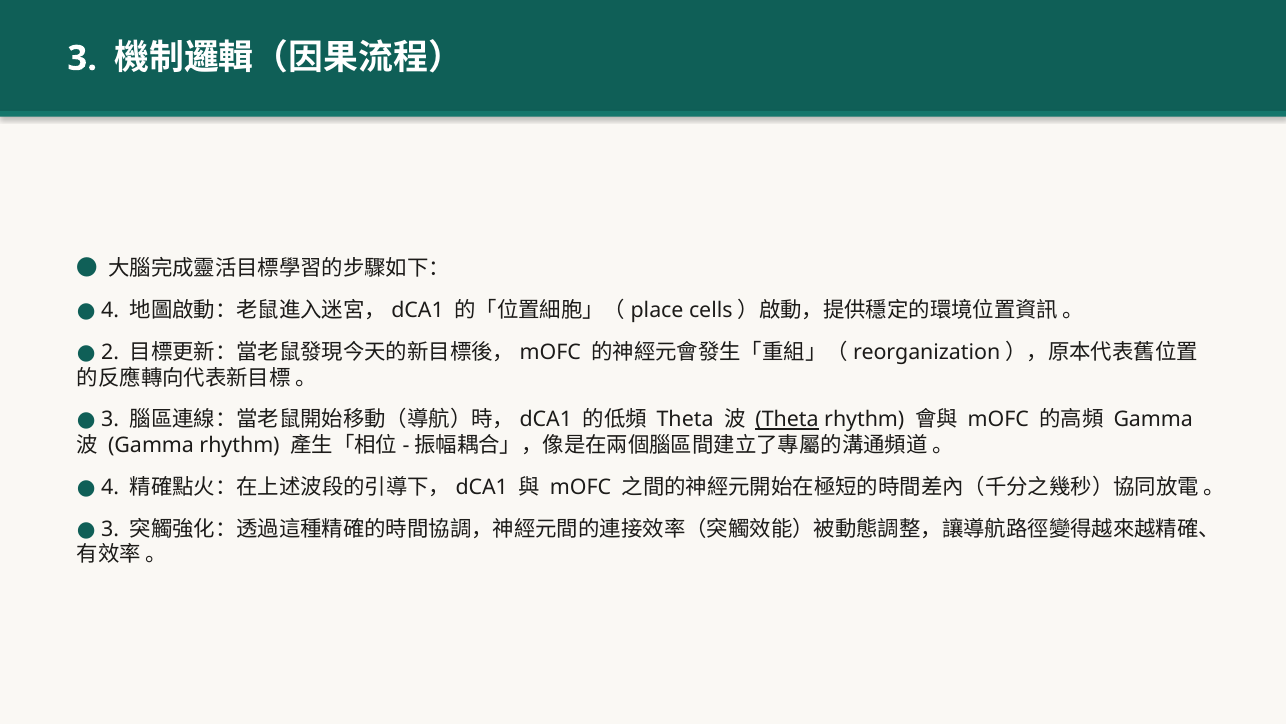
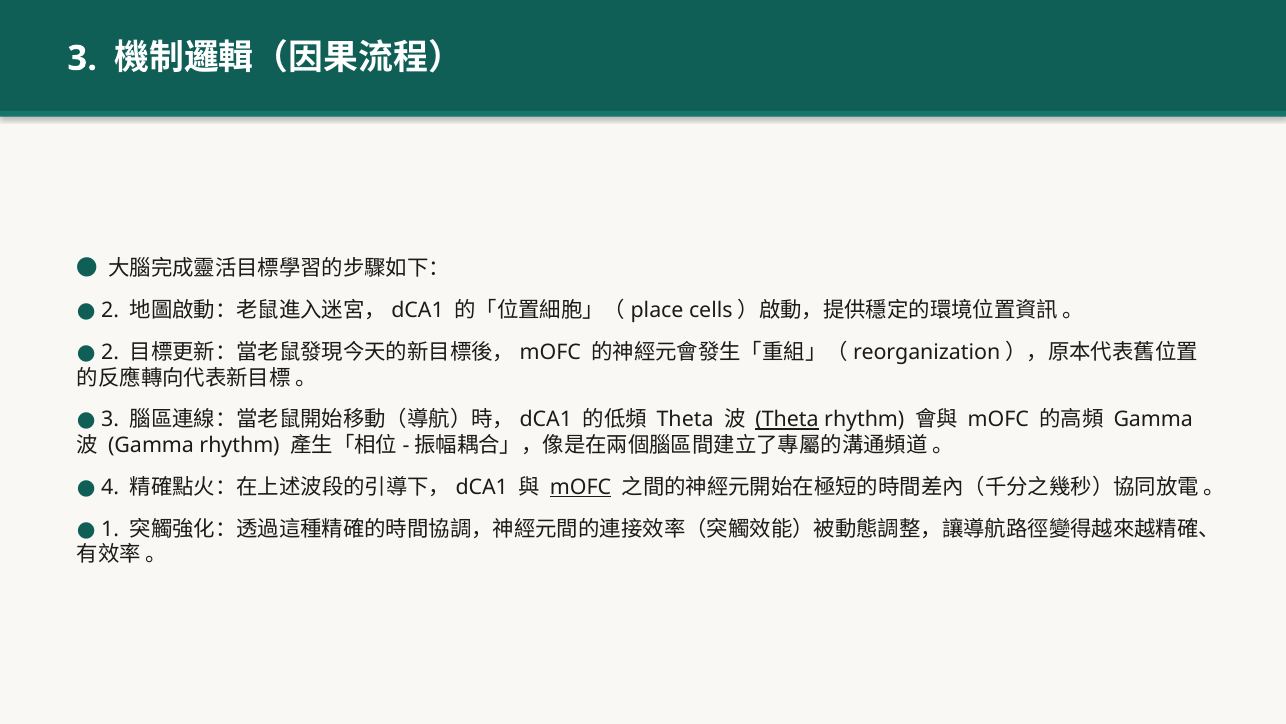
4 at (110, 310): 4 -> 2
mOFC at (580, 487) underline: none -> present
3 at (110, 529): 3 -> 1
